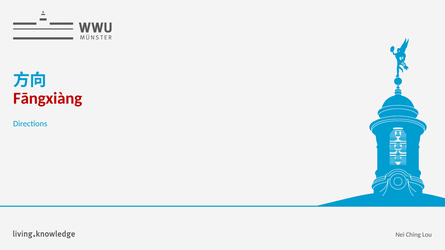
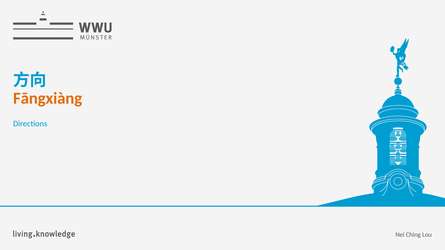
Fāngxiàng colour: red -> orange
